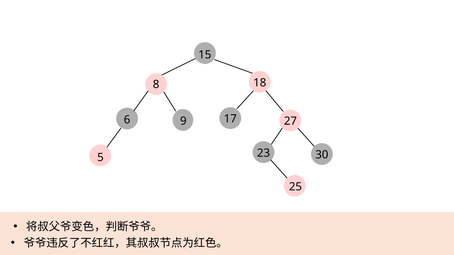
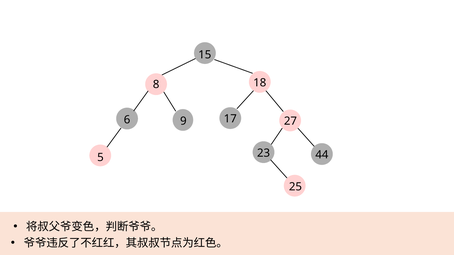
30: 30 -> 44
